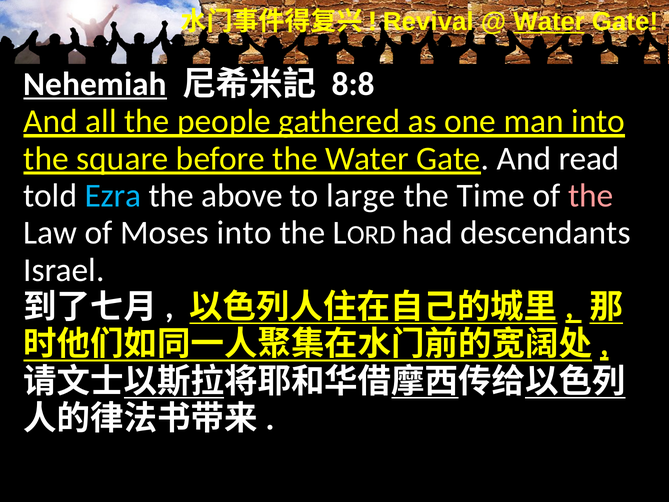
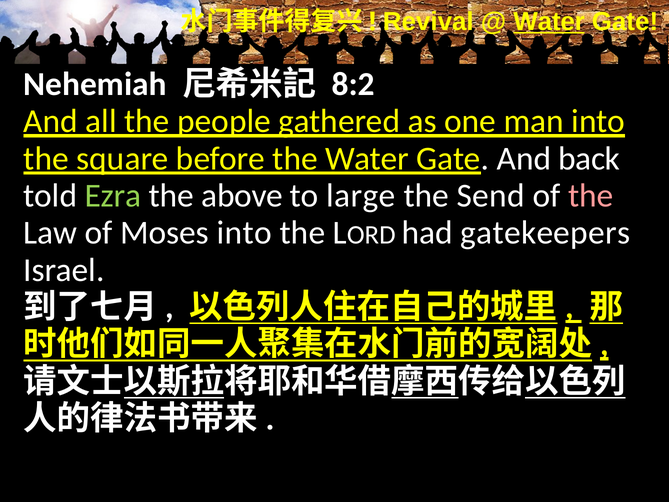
Nehemiah underline: present -> none
8:8: 8:8 -> 8:2
read: read -> back
Ezra colour: light blue -> light green
Time: Time -> Send
descendants: descendants -> gatekeepers
